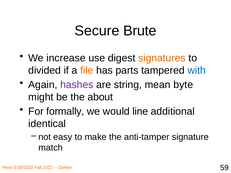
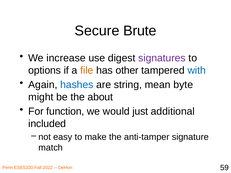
signatures colour: orange -> purple
divided: divided -> options
parts: parts -> other
hashes colour: purple -> blue
formally: formally -> function
line: line -> just
identical: identical -> included
